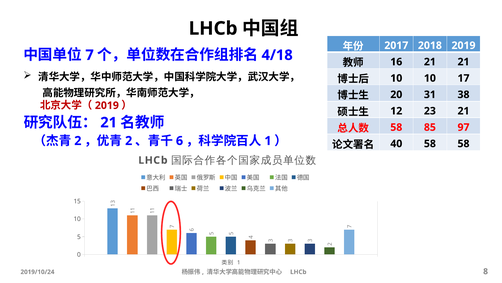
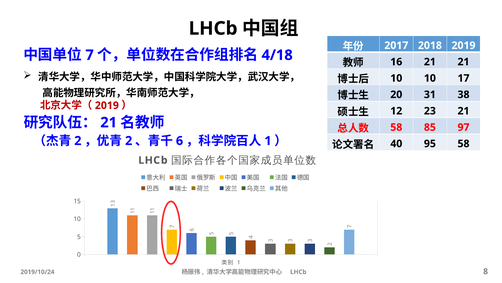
40 58: 58 -> 95
